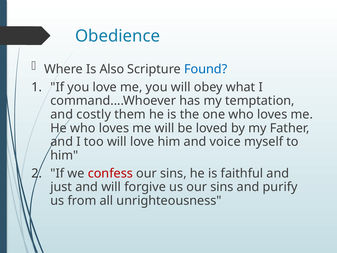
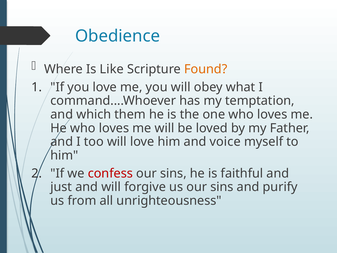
Also: Also -> Like
Found colour: blue -> orange
costly: costly -> which
